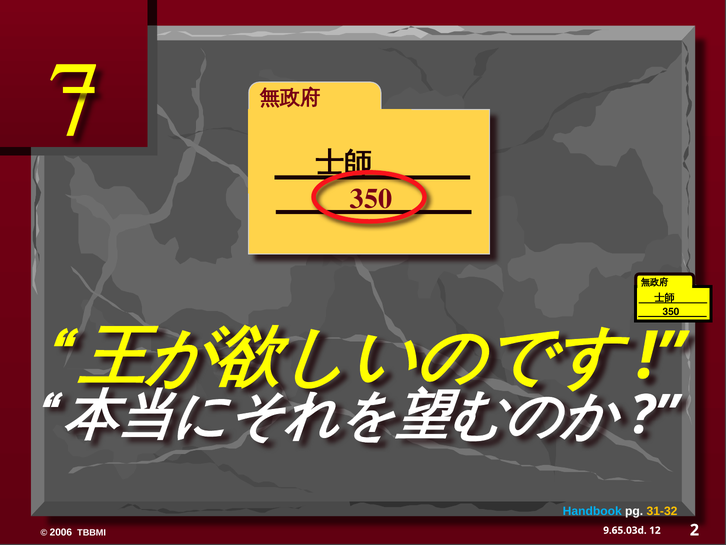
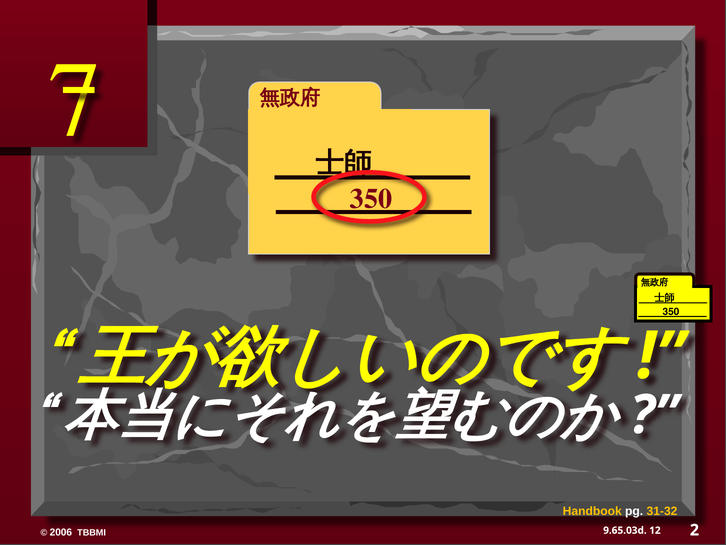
Handbook colour: light blue -> yellow
